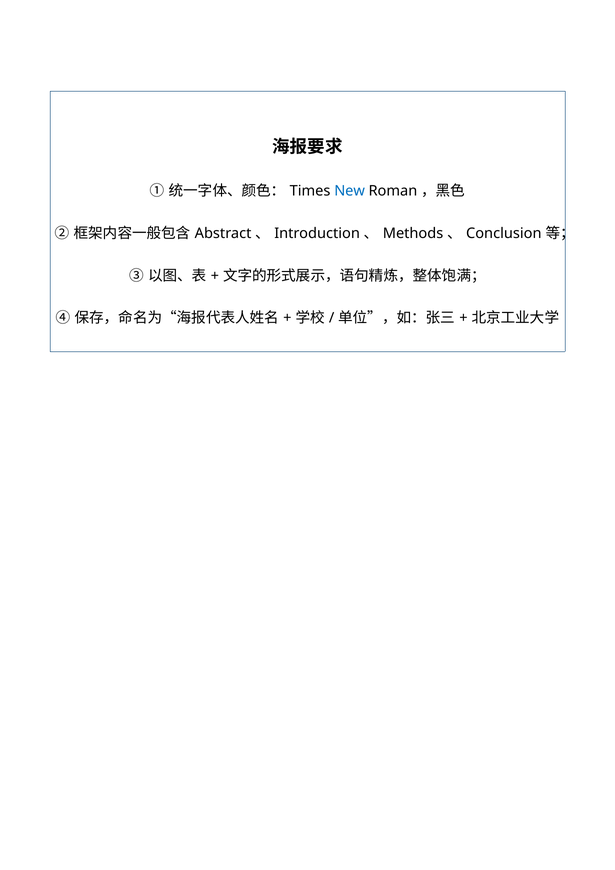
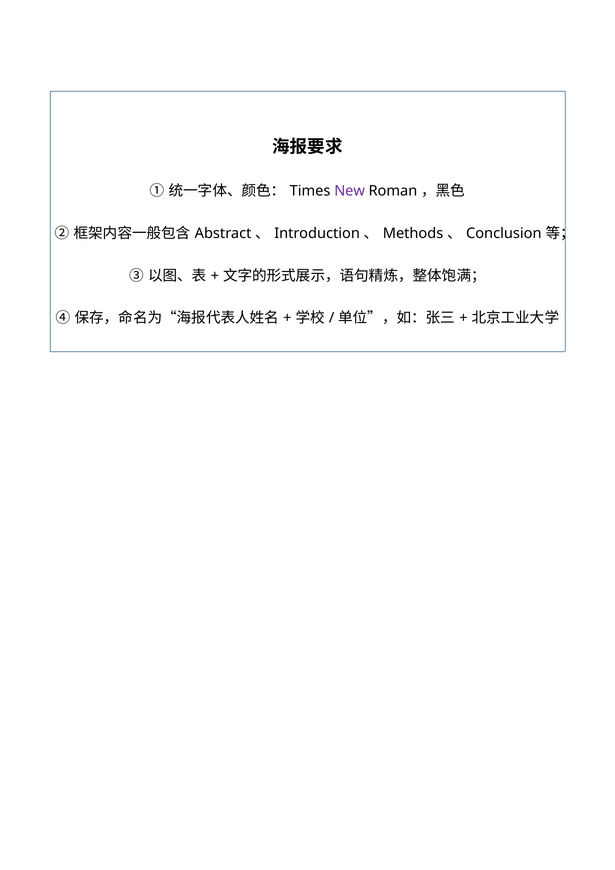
New colour: blue -> purple
